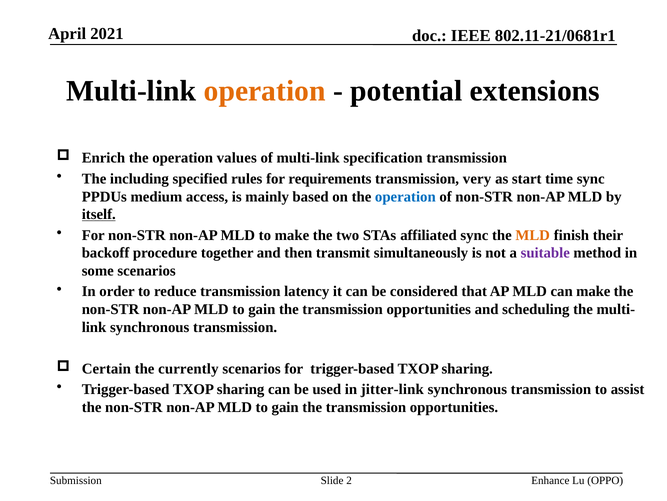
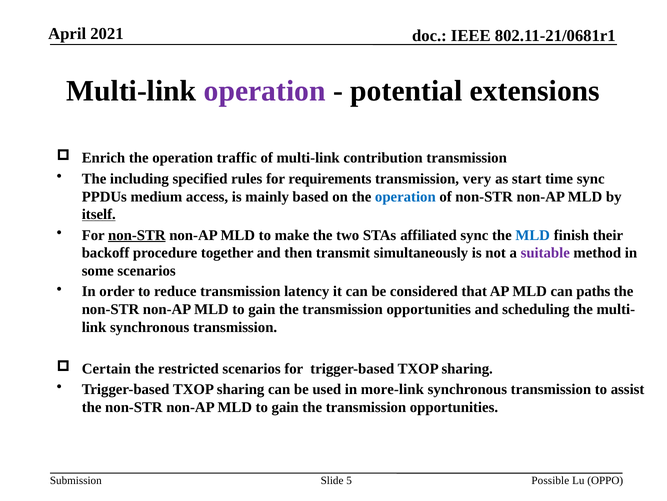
operation at (265, 91) colour: orange -> purple
values: values -> traffic
specification: specification -> contribution
non-STR at (137, 235) underline: none -> present
MLD at (533, 235) colour: orange -> blue
can make: make -> paths
currently: currently -> restricted
jitter-link: jitter-link -> more-link
2: 2 -> 5
Enhance: Enhance -> Possible
